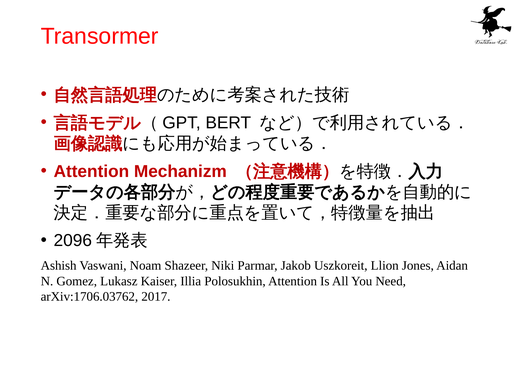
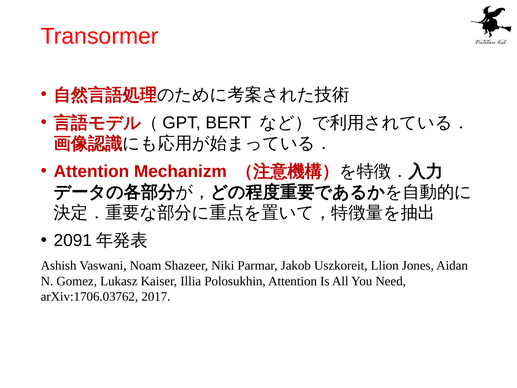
2096: 2096 -> 2091
